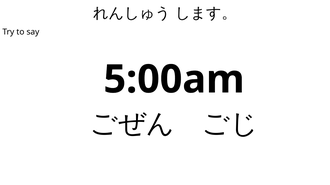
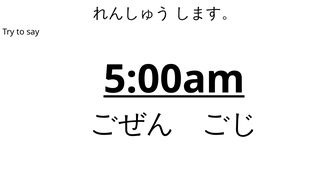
5:00am underline: none -> present
